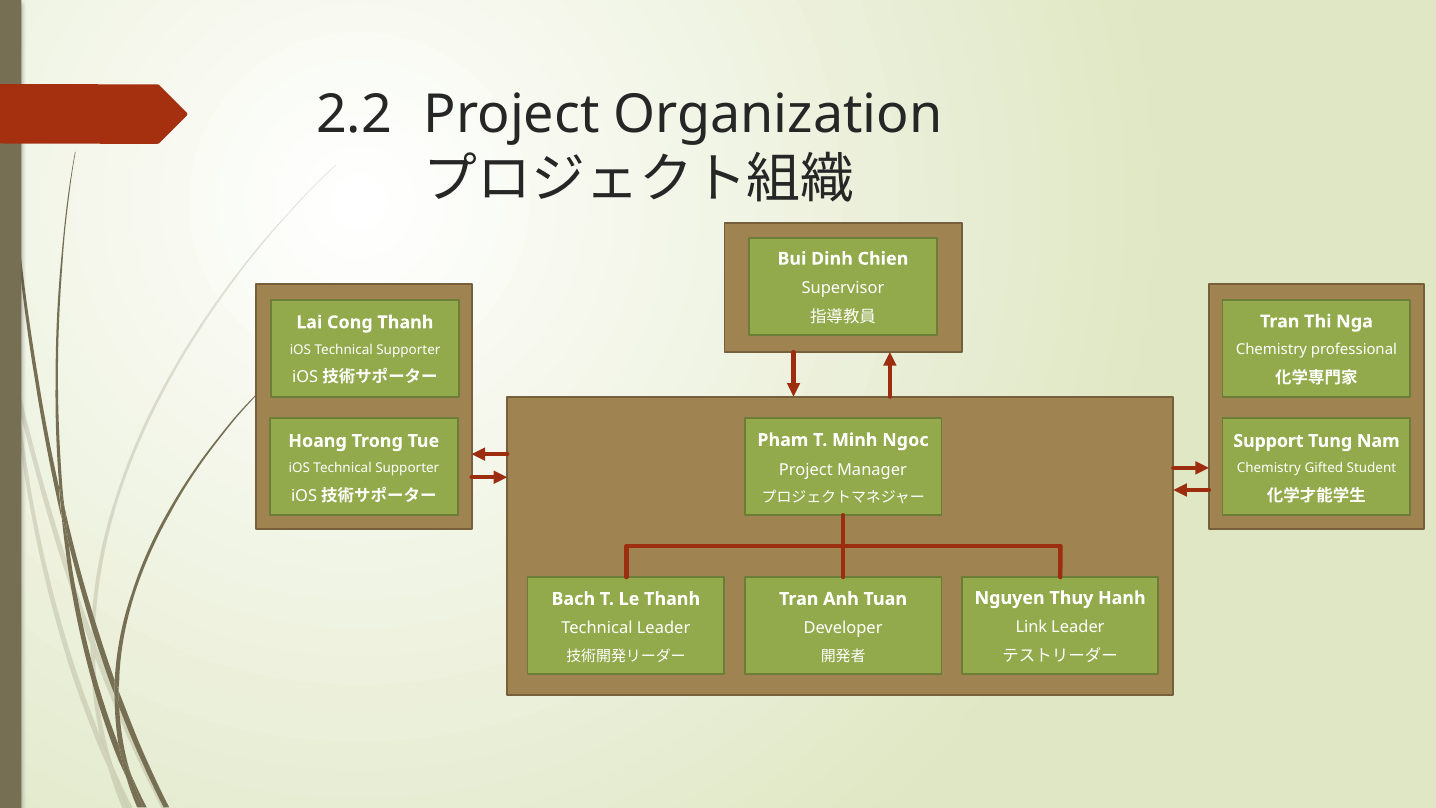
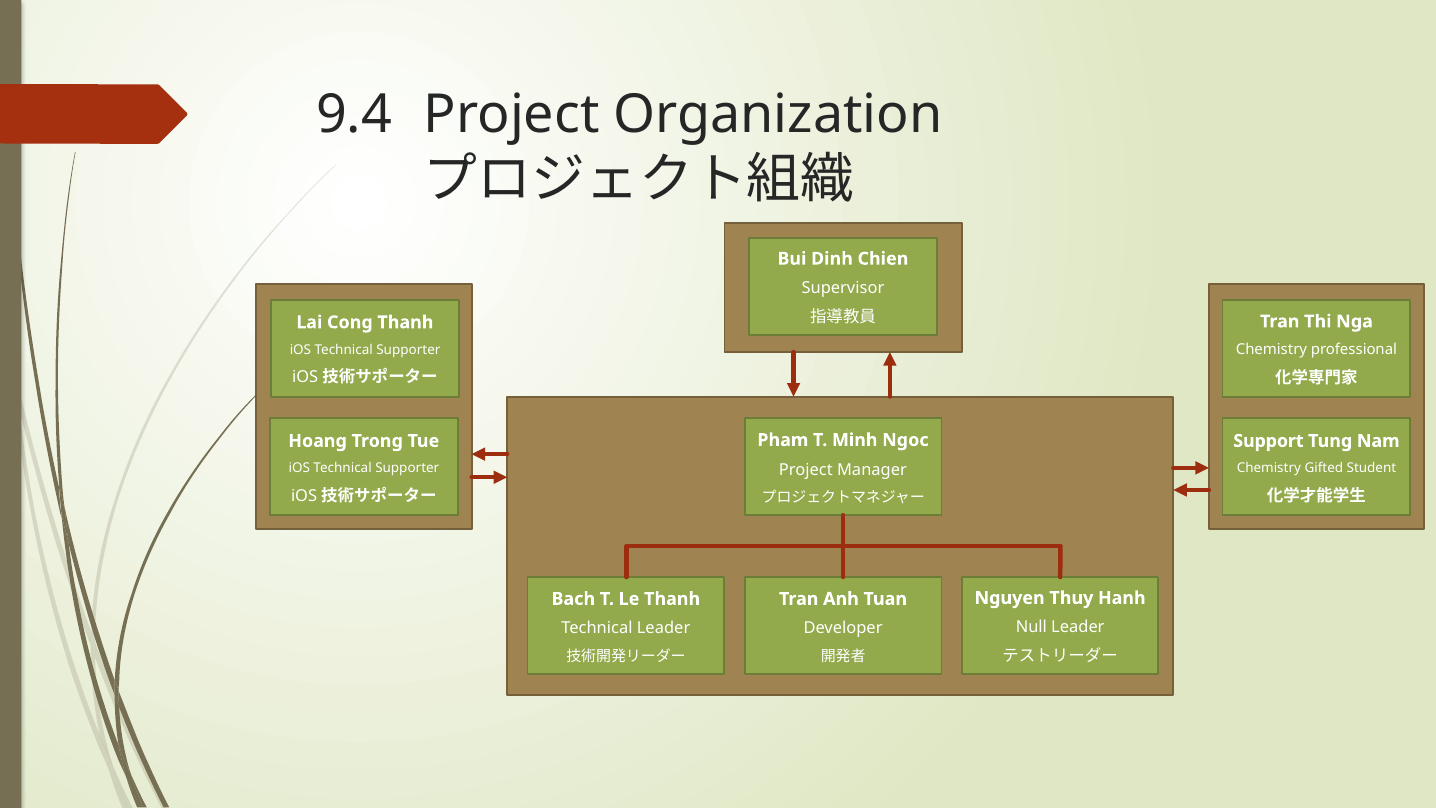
2.2: 2.2 -> 9.4
Link: Link -> Null
